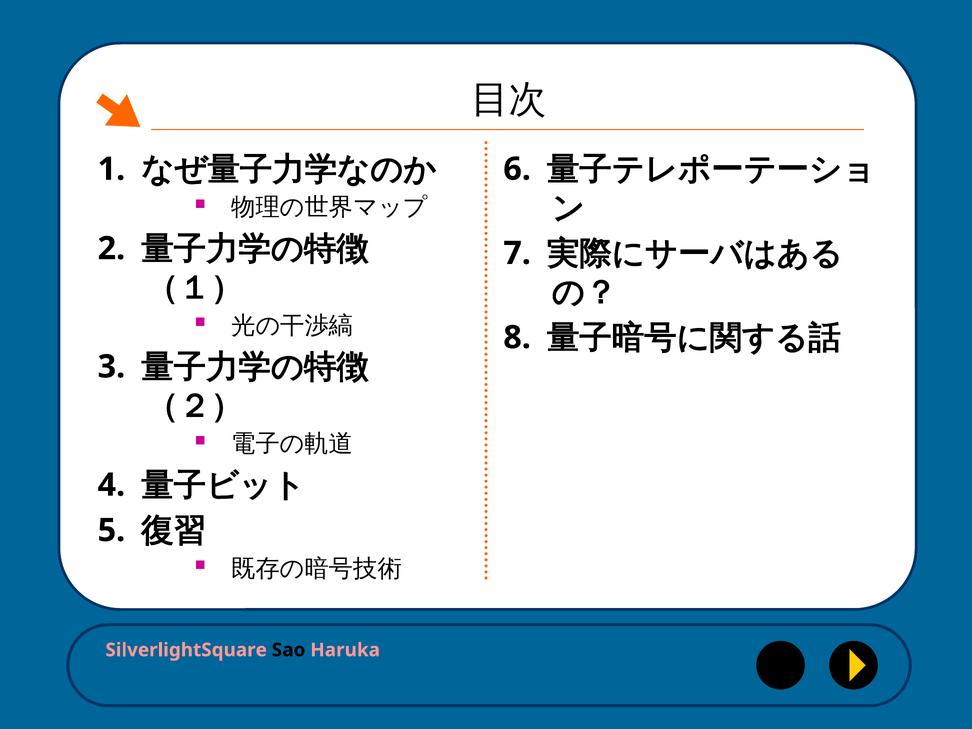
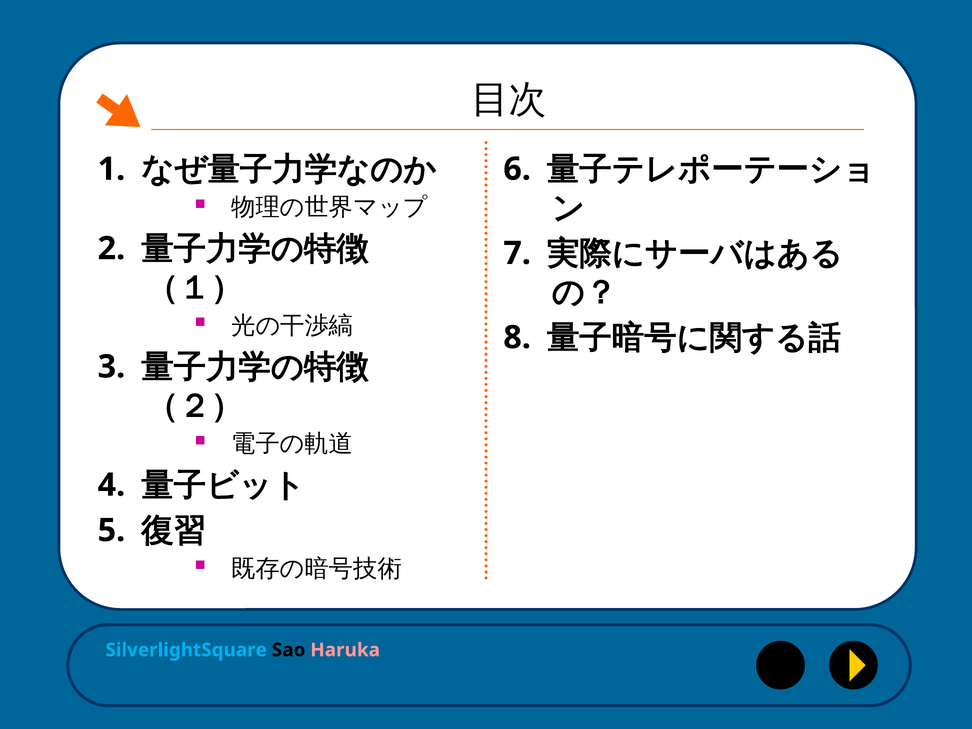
SilverlightSquare colour: pink -> light blue
